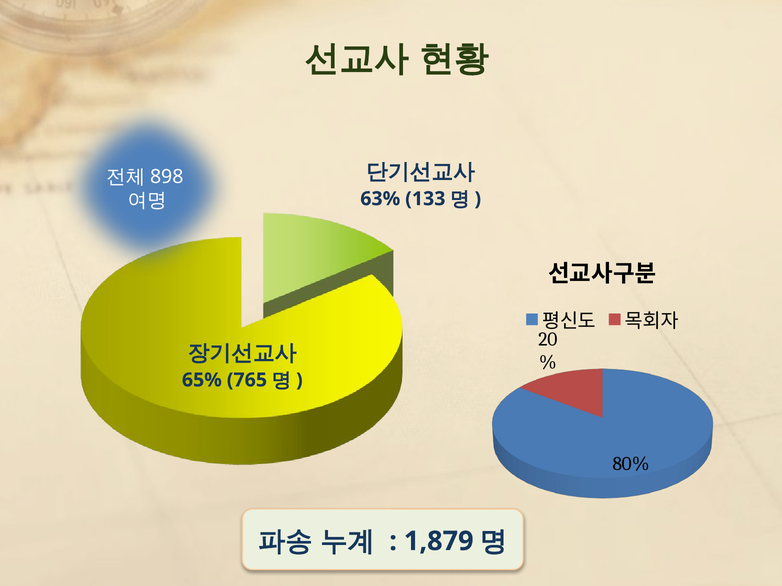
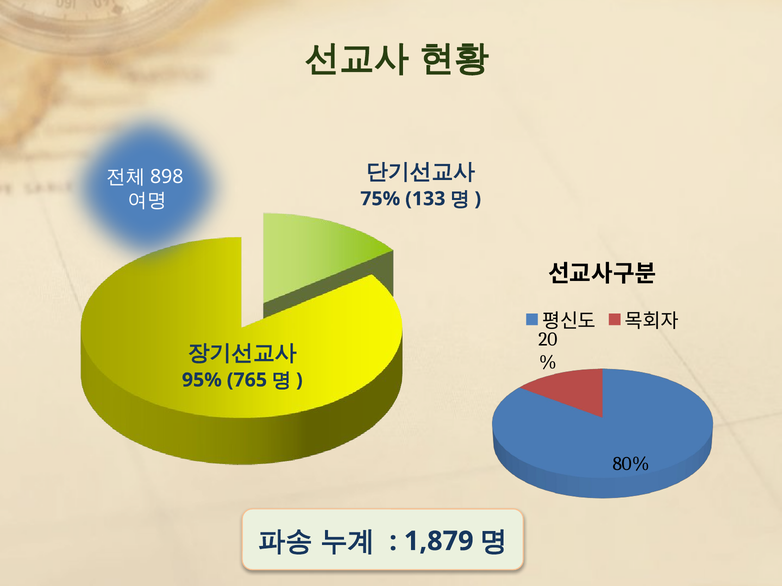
63%: 63% -> 75%
65%: 65% -> 95%
